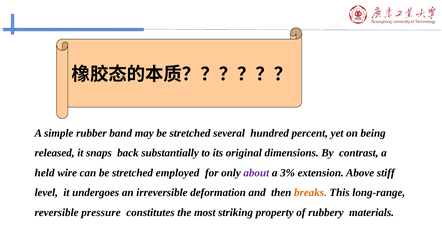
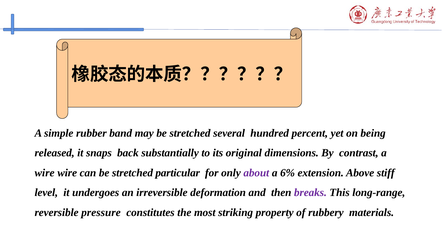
held at (45, 173): held -> wire
employed: employed -> particular
3%: 3% -> 6%
breaks colour: orange -> purple
